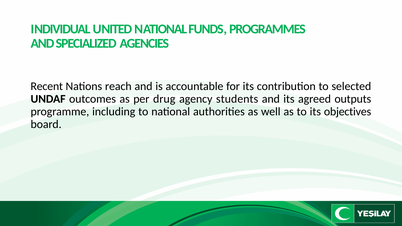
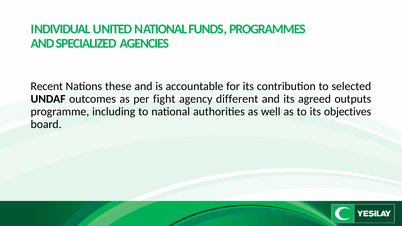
reach: reach -> these
drug: drug -> fight
students: students -> different
